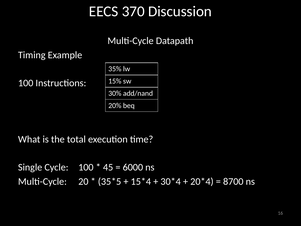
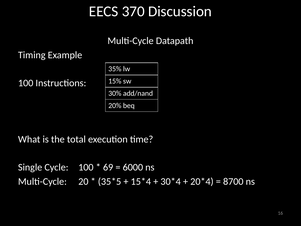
45: 45 -> 69
